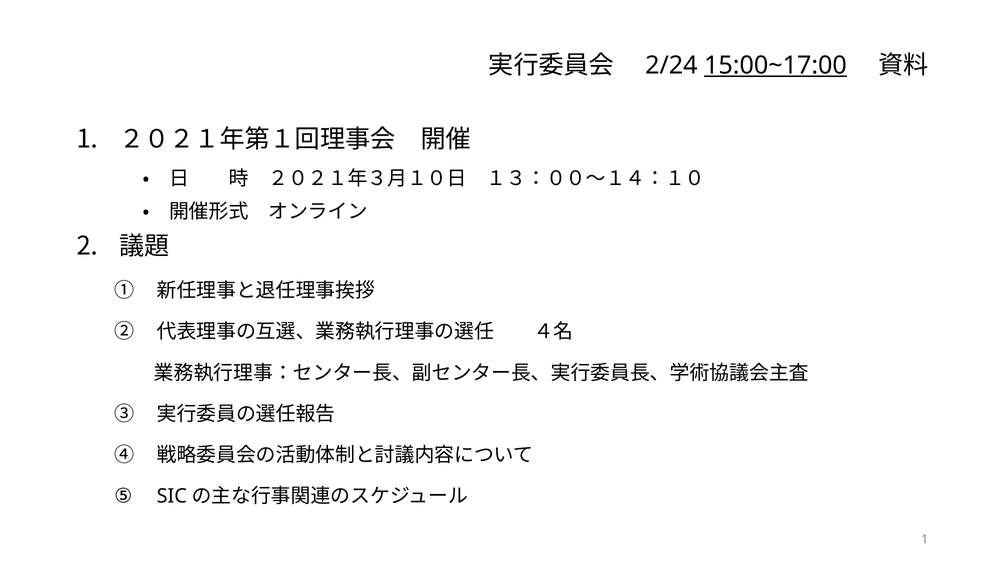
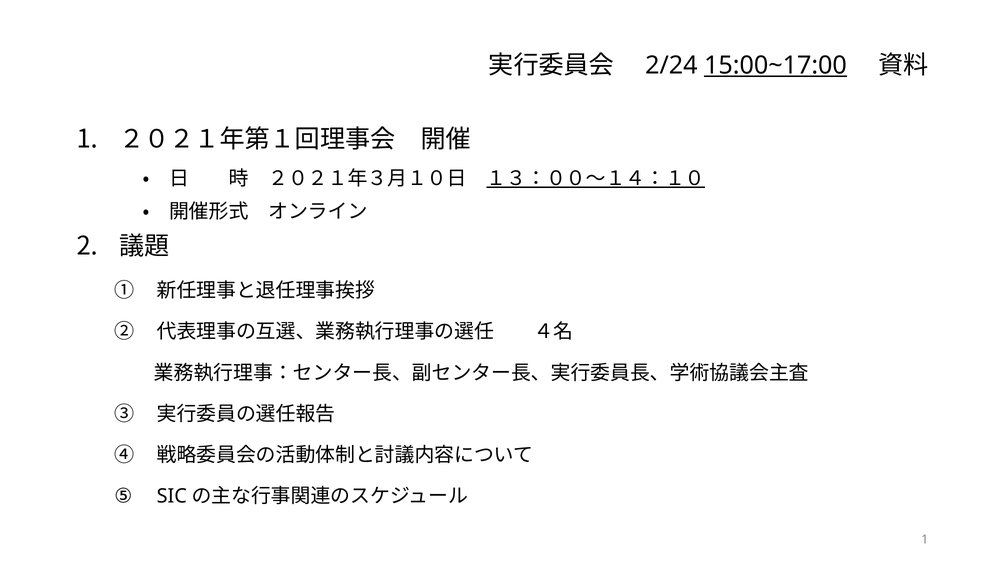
１３：００～１４：１０ underline: none -> present
